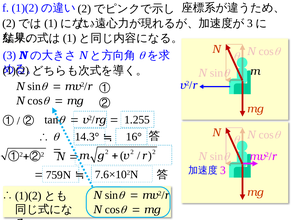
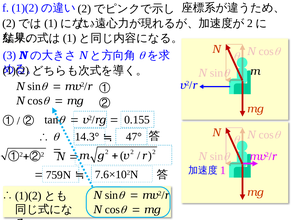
3 at (250, 23): 3 -> 2
1.255: 1.255 -> 0.155
16°: 16° -> 47°
3 at (223, 170): 3 -> 1
